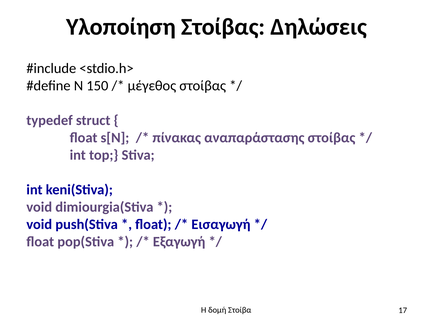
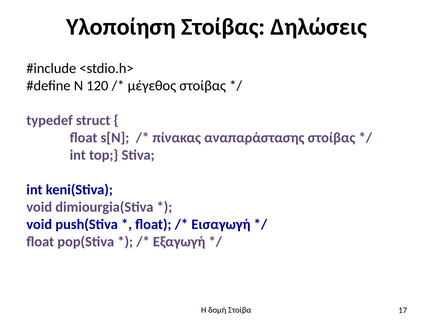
150: 150 -> 120
